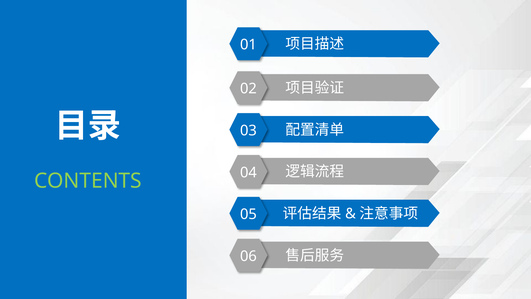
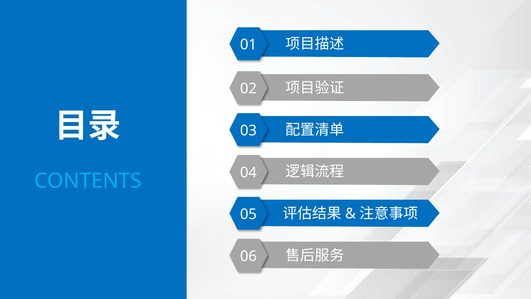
CONTENTS colour: light green -> light blue
